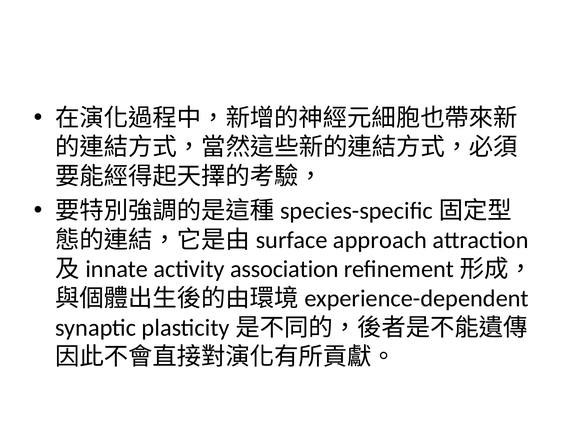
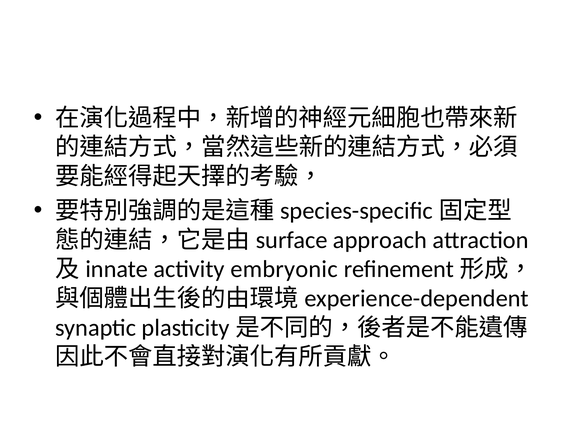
association: association -> embryonic
